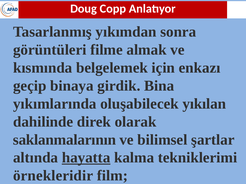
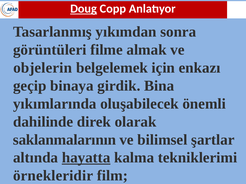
Doug underline: none -> present
kısmında: kısmında -> objelerin
yıkılan: yıkılan -> önemli
